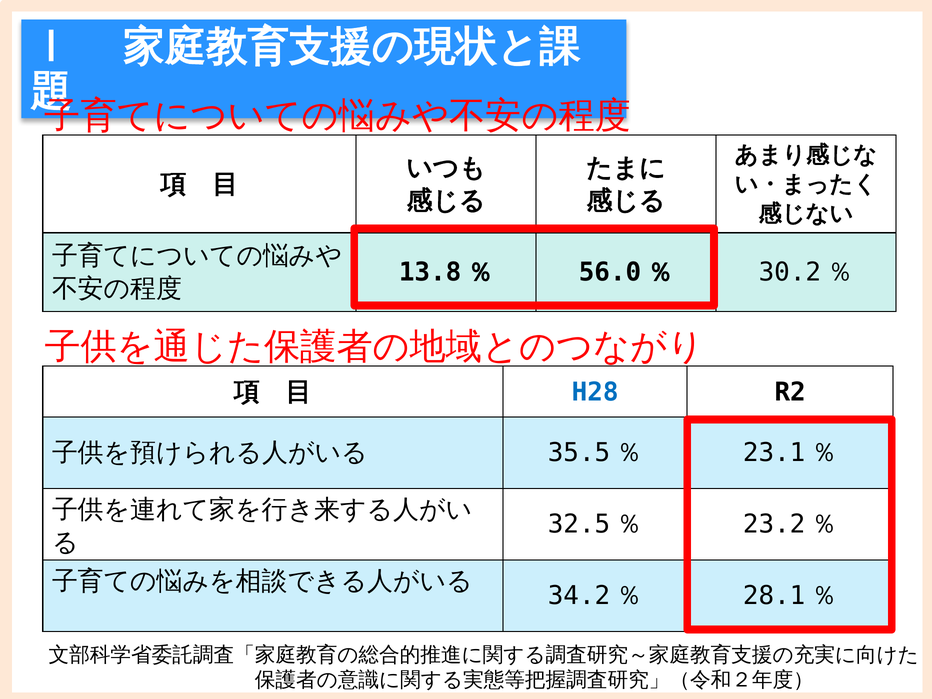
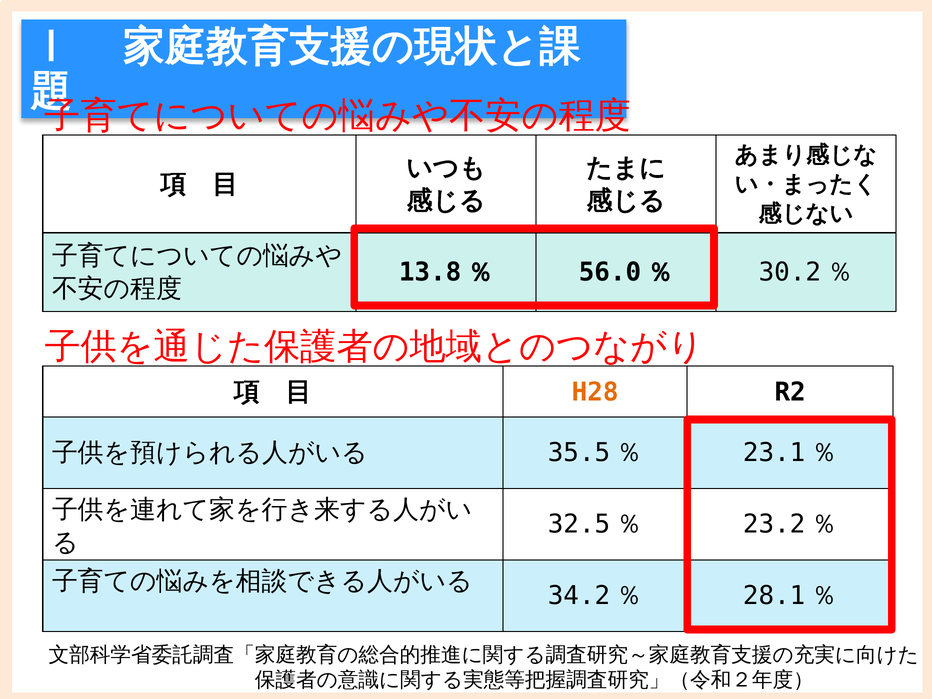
H28 colour: blue -> orange
